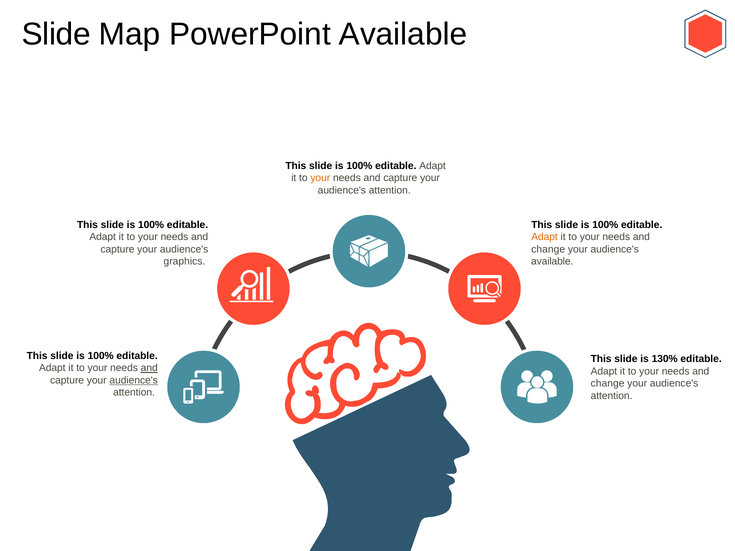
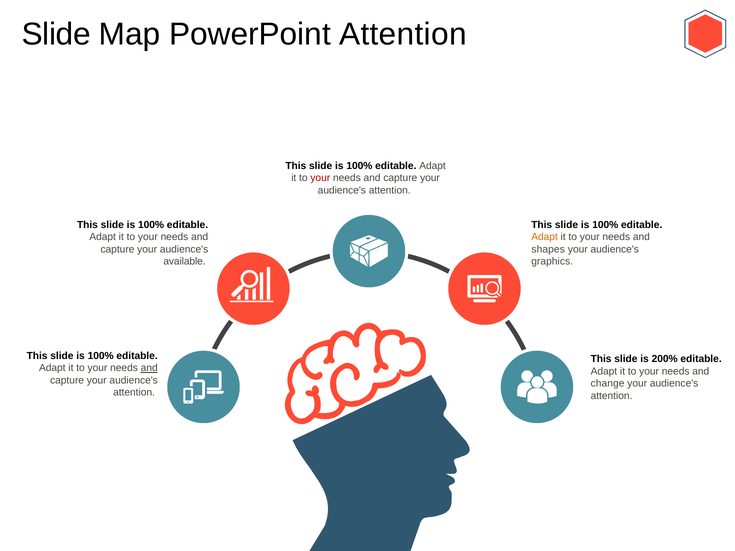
PowerPoint Available: Available -> Attention
your at (320, 178) colour: orange -> red
change at (548, 249): change -> shapes
graphics: graphics -> available
available at (552, 262): available -> graphics
130%: 130% -> 200%
audience's at (134, 381) underline: present -> none
